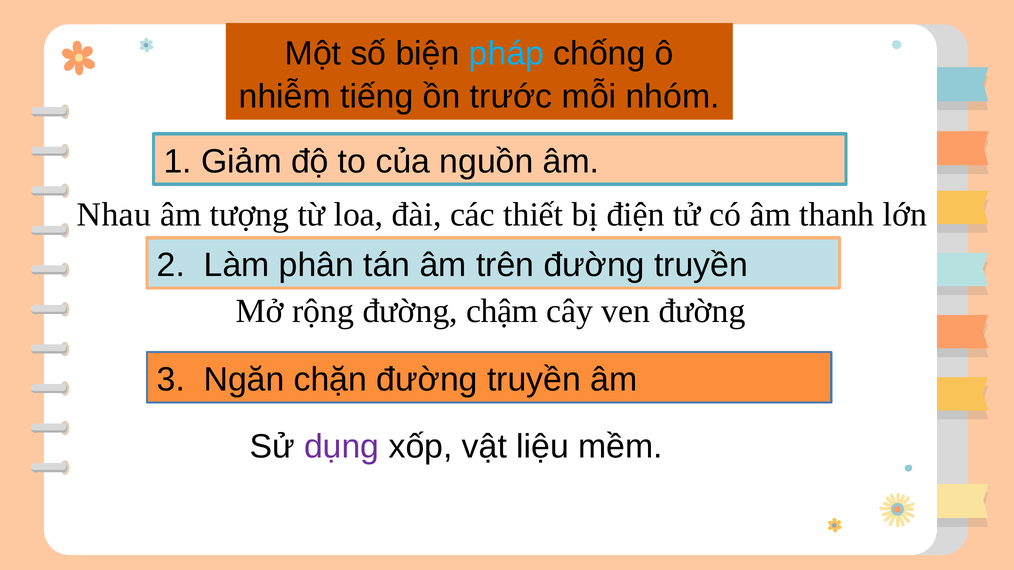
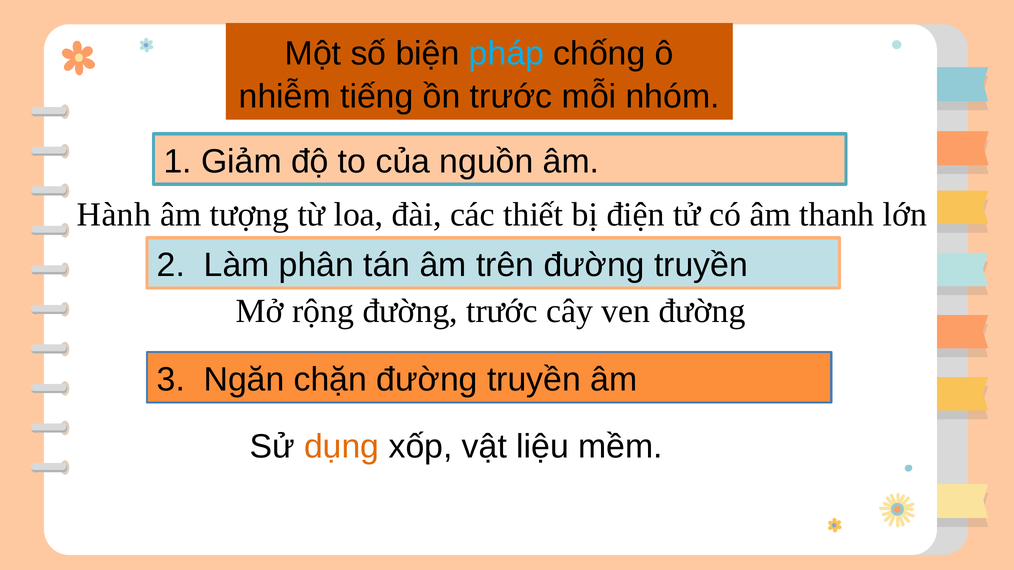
Nhau: Nhau -> Hành
đường chậm: chậm -> trước
dụng colour: purple -> orange
